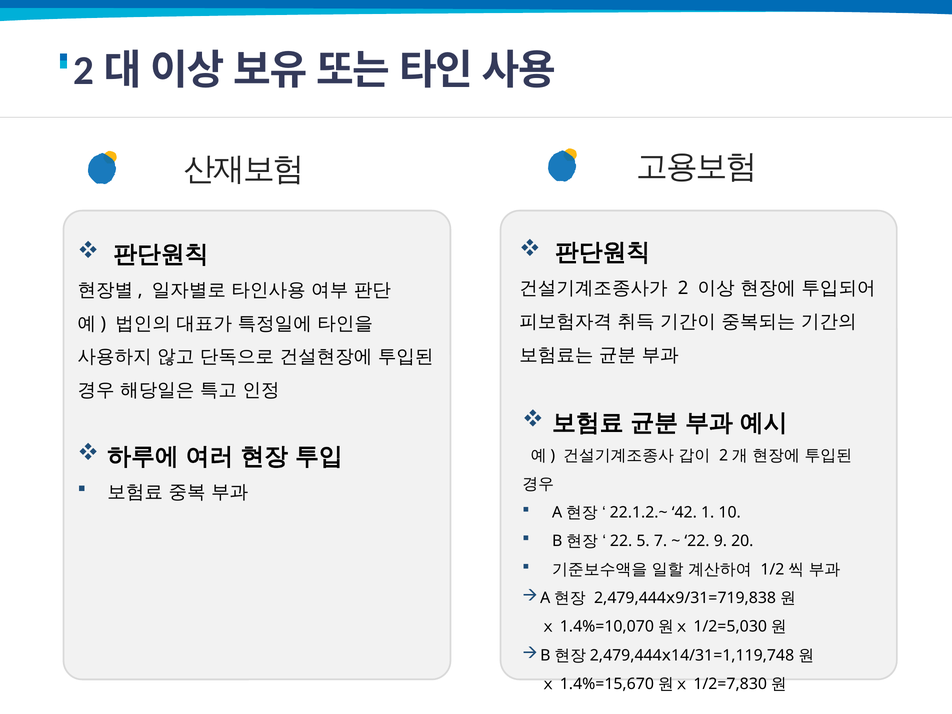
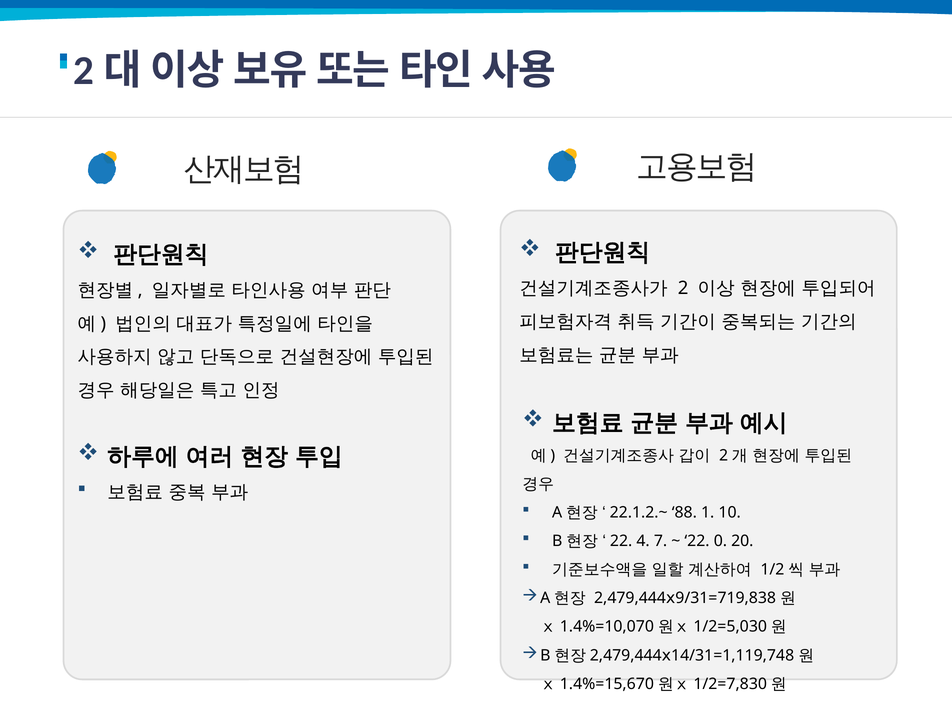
42: 42 -> 88
5: 5 -> 4
9: 9 -> 0
